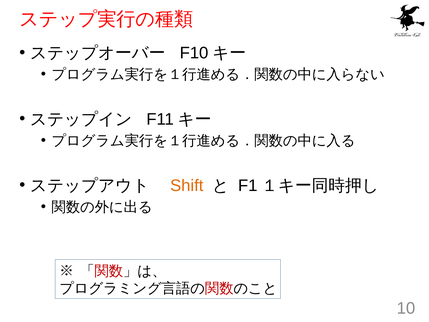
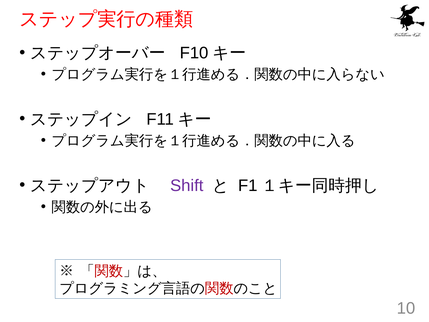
Shift colour: orange -> purple
